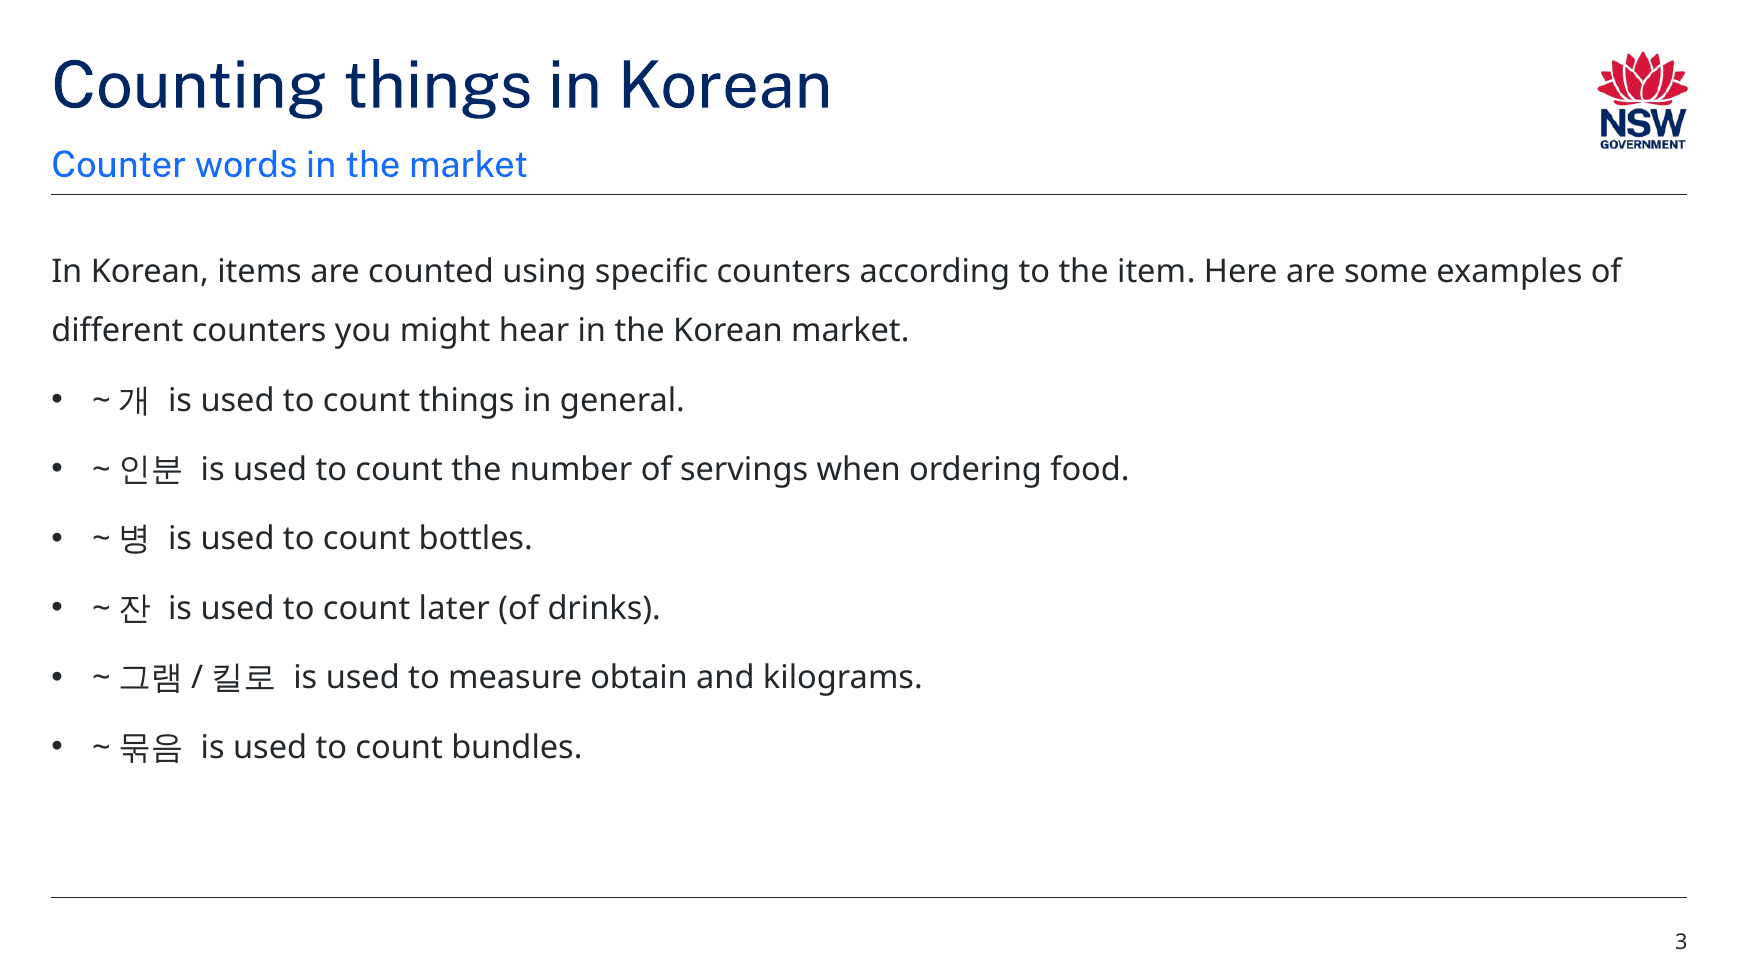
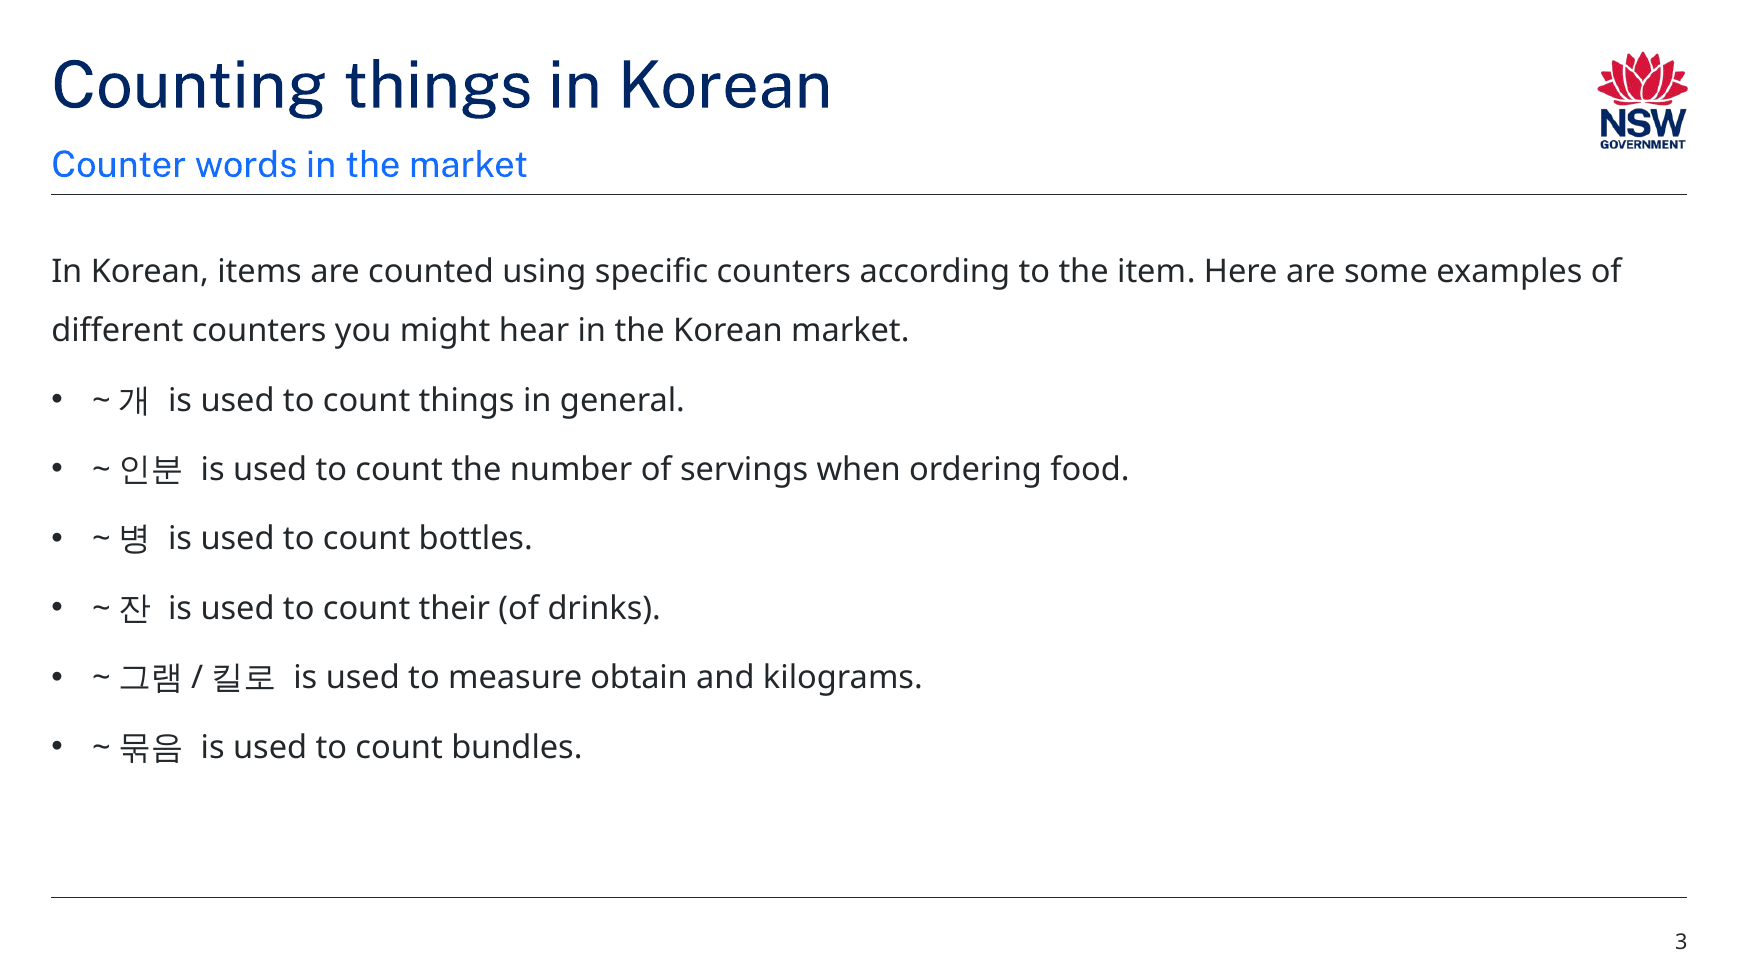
later: later -> their
